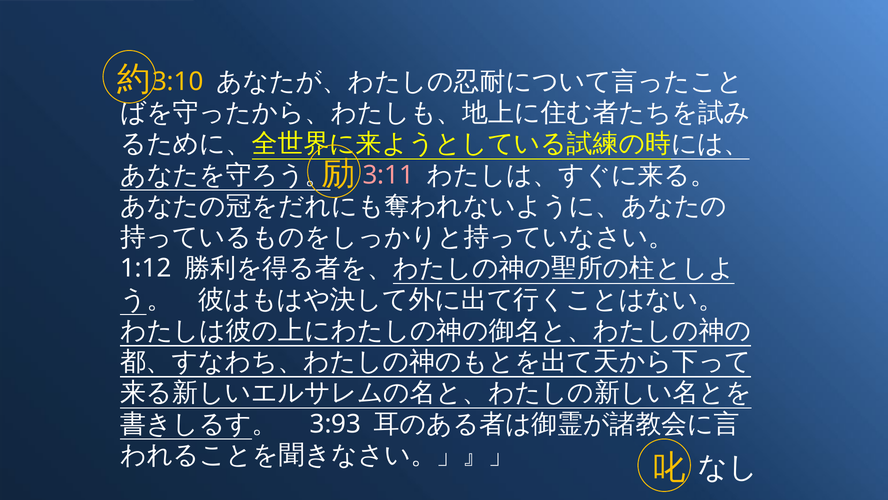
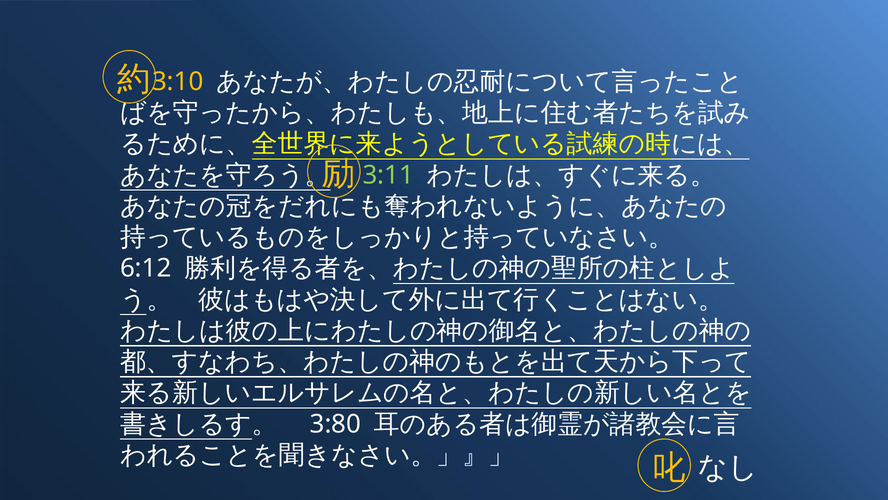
3:11 colour: pink -> light green
1:12: 1:12 -> 6:12
3:93: 3:93 -> 3:80
